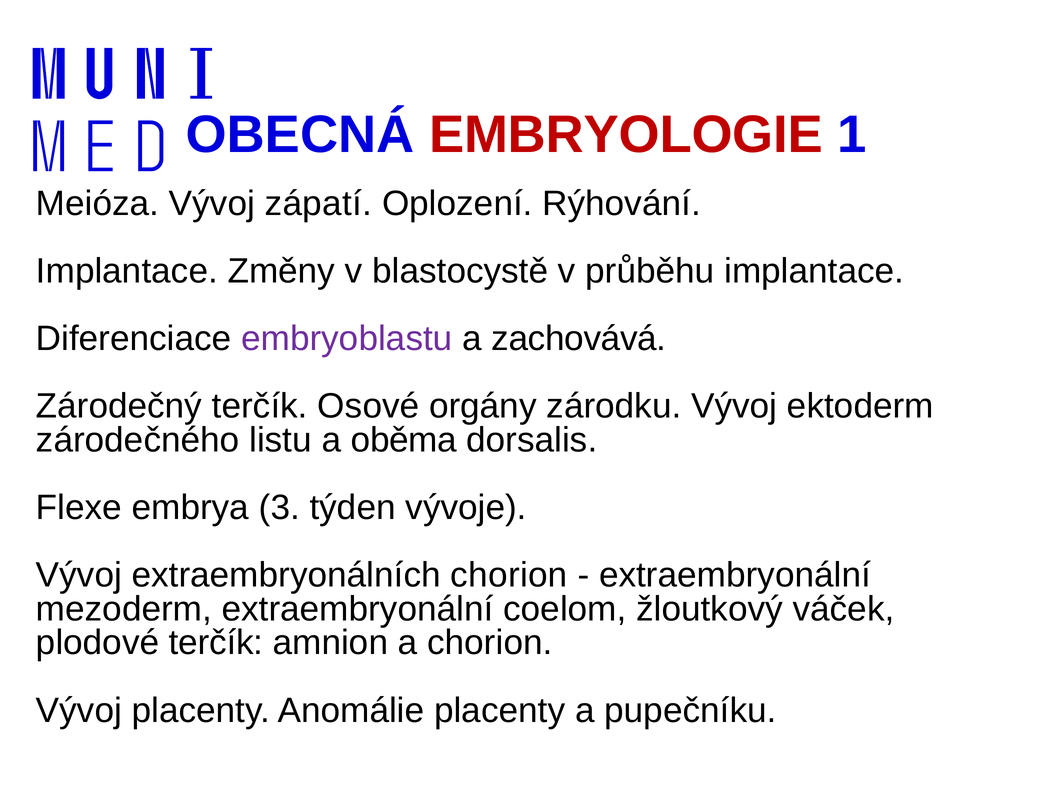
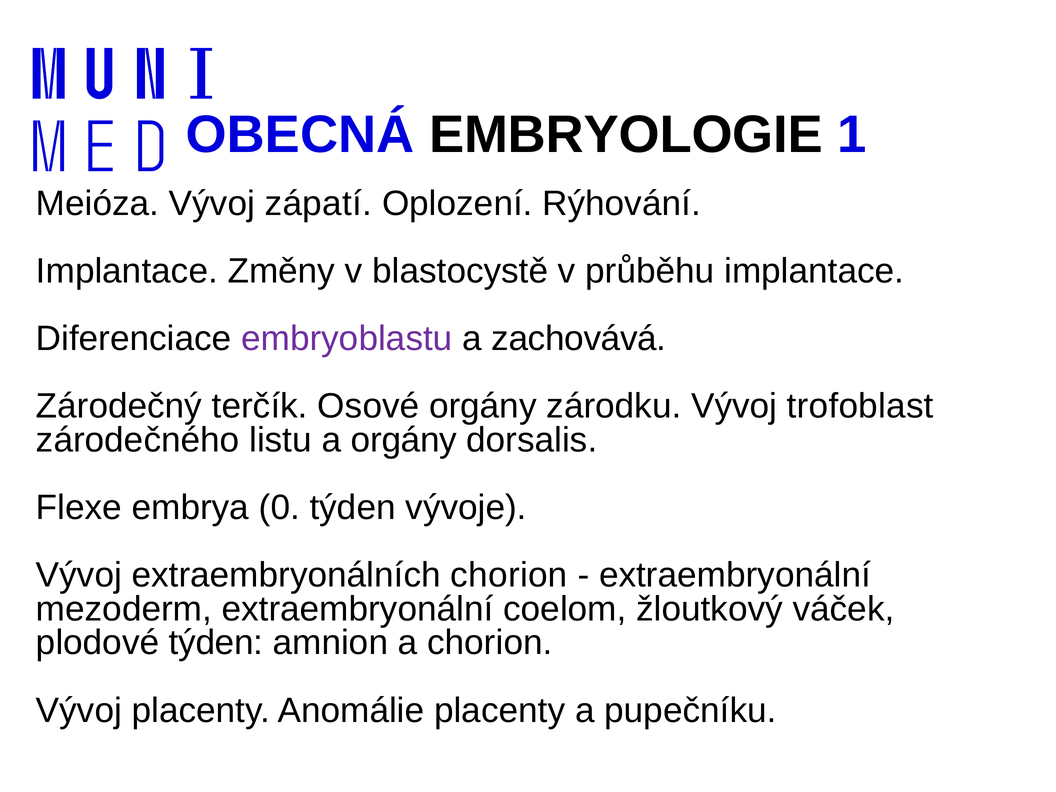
EMBRYOLOGIE colour: red -> black
ektoderm: ektoderm -> trofoblast
a oběma: oběma -> orgány
3: 3 -> 0
plodové terčík: terčík -> týden
